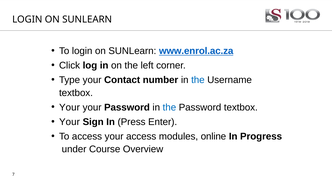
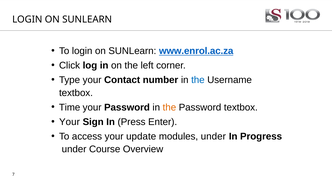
Your at (69, 107): Your -> Time
the at (169, 107) colour: blue -> orange
your access: access -> update
modules online: online -> under
